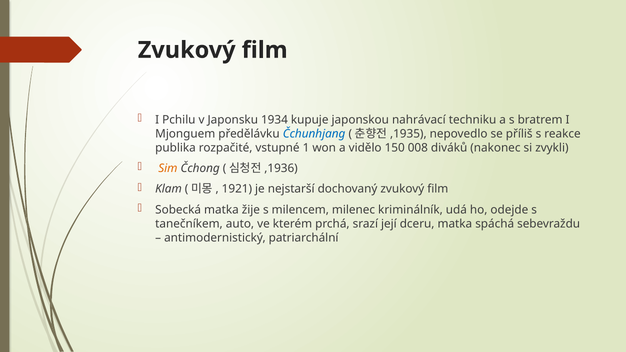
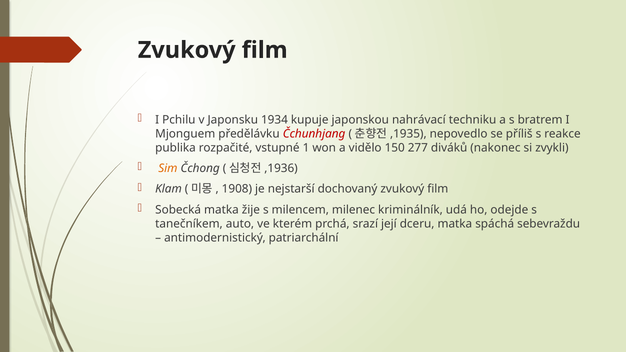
Čchunhjang colour: blue -> red
008: 008 -> 277
1921: 1921 -> 1908
